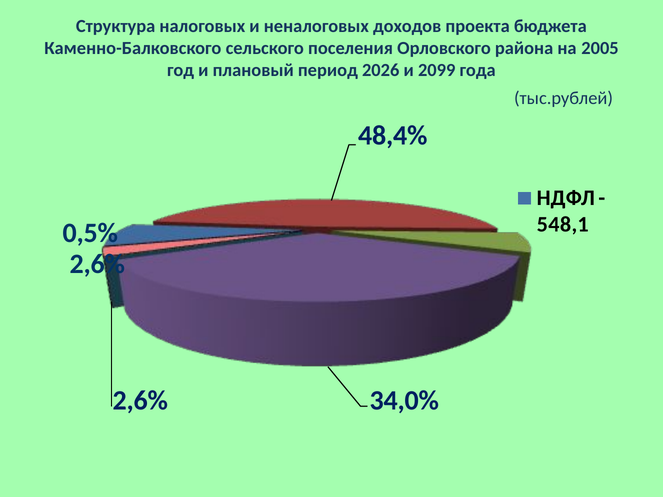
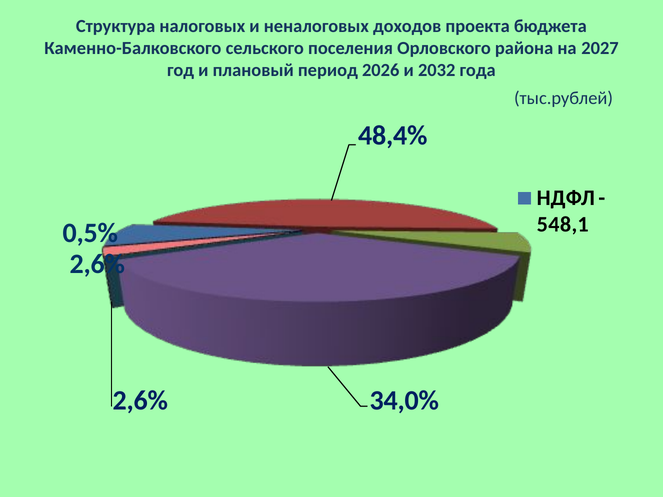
2005: 2005 -> 2027
2099: 2099 -> 2032
